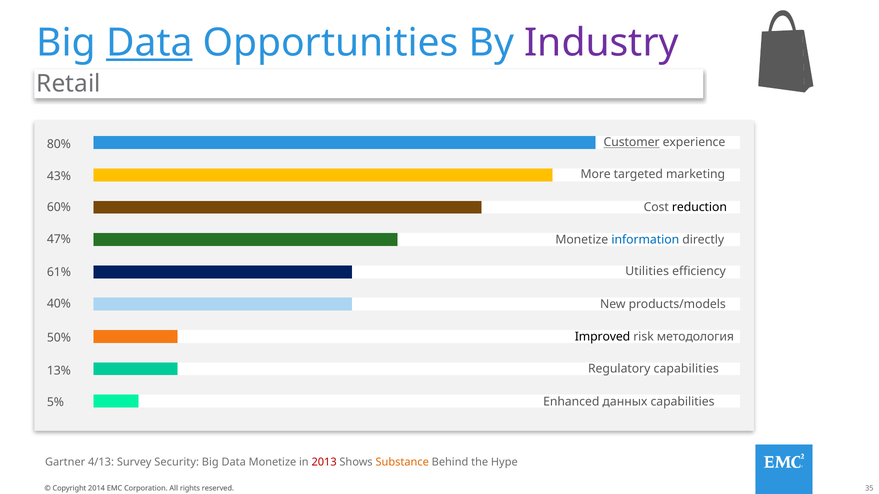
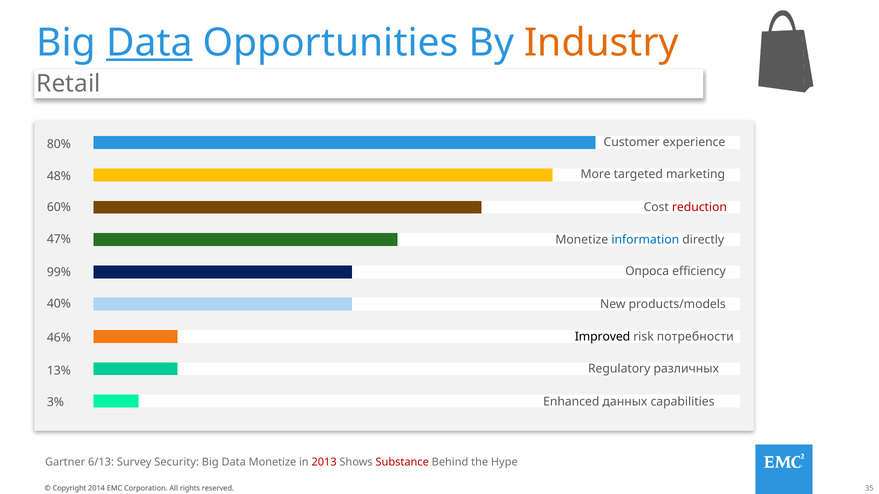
Industry colour: purple -> orange
Customer underline: present -> none
43%: 43% -> 48%
reduction colour: black -> red
Utilities: Utilities -> Опроса
61%: 61% -> 99%
методология: методология -> потребности
50%: 50% -> 46%
Regulatory capabilities: capabilities -> различных
5%: 5% -> 3%
4/13: 4/13 -> 6/13
Substance colour: orange -> red
